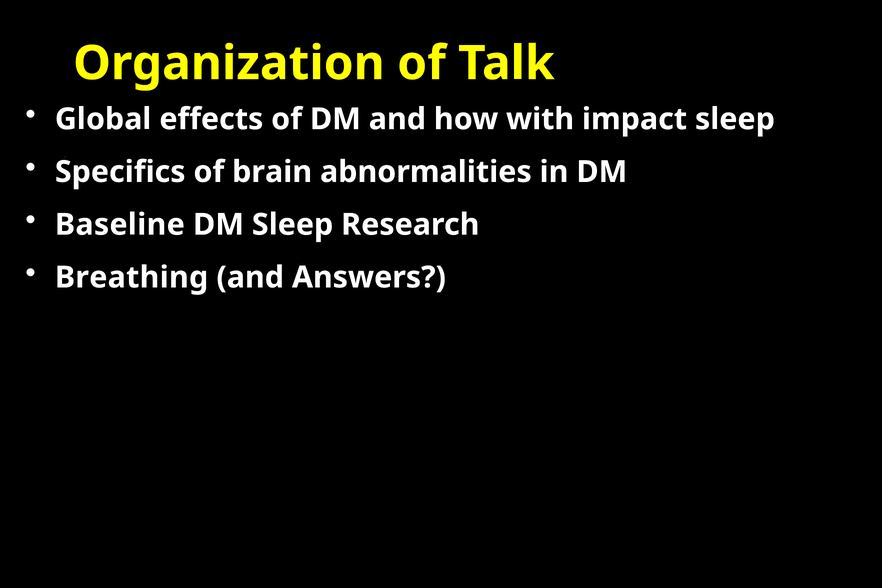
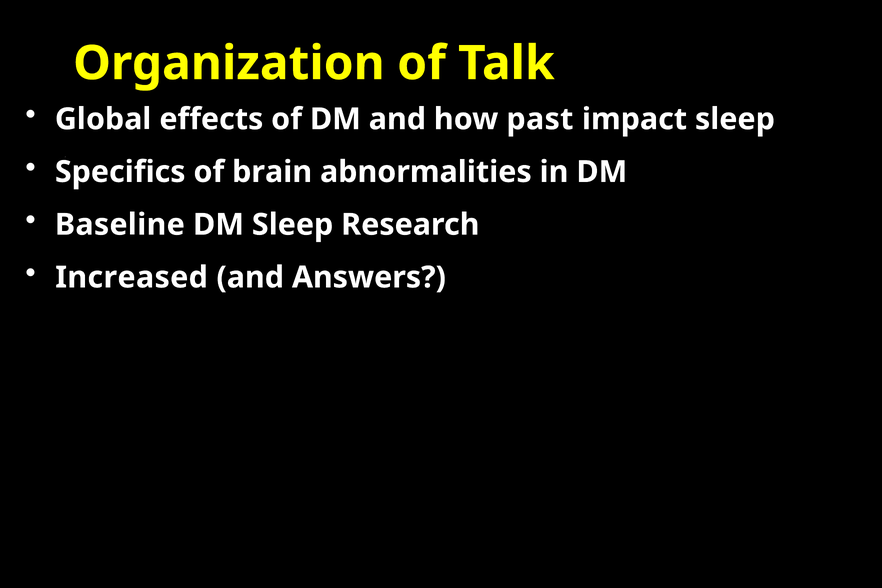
with: with -> past
Breathing: Breathing -> Increased
